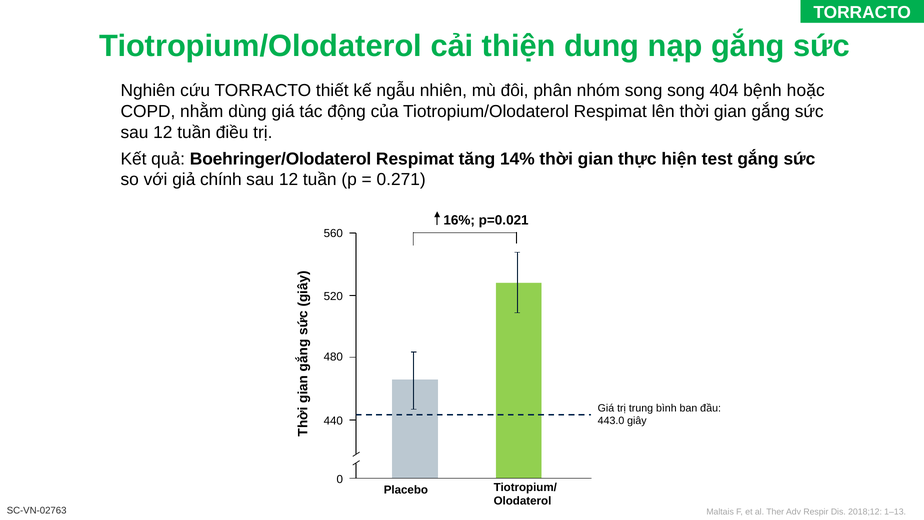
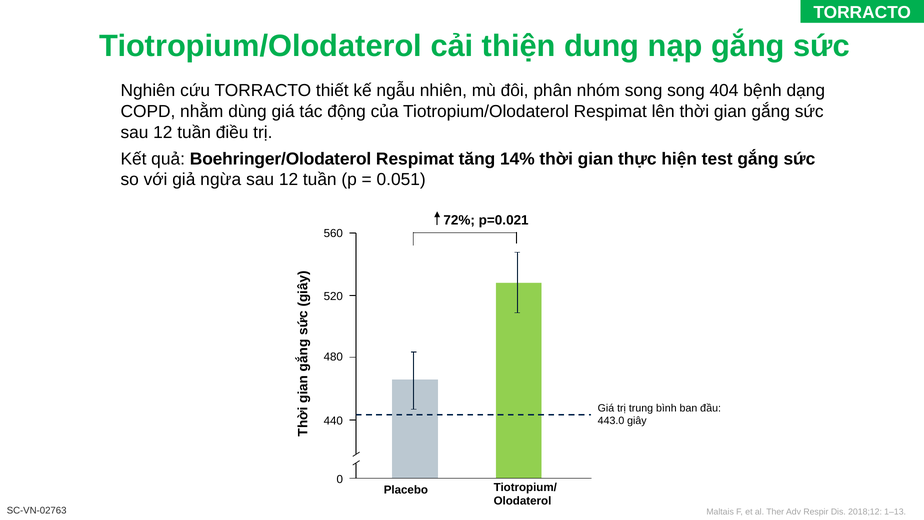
hoặc: hoặc -> dạng
chính: chính -> ngừa
0.271: 0.271 -> 0.051
16%: 16% -> 72%
